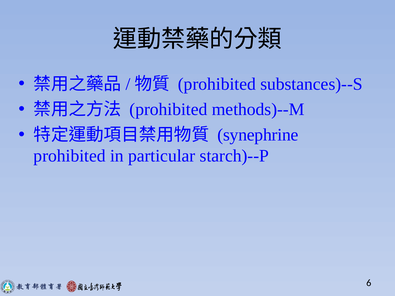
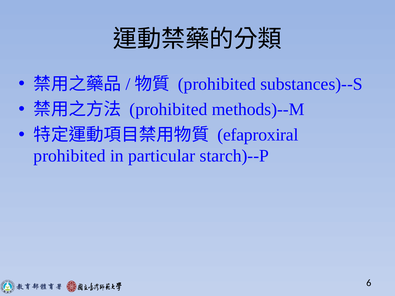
synephrine: synephrine -> efaproxiral
